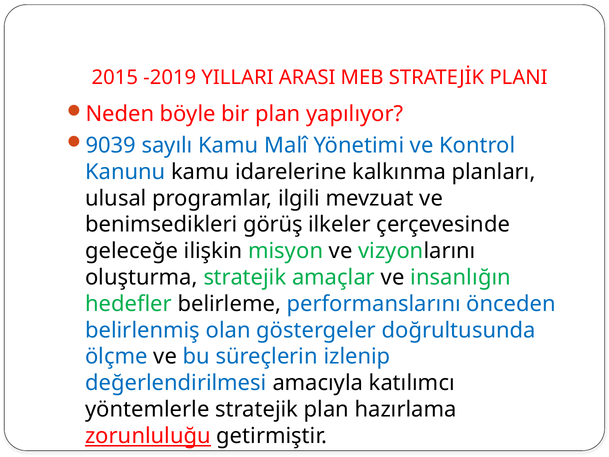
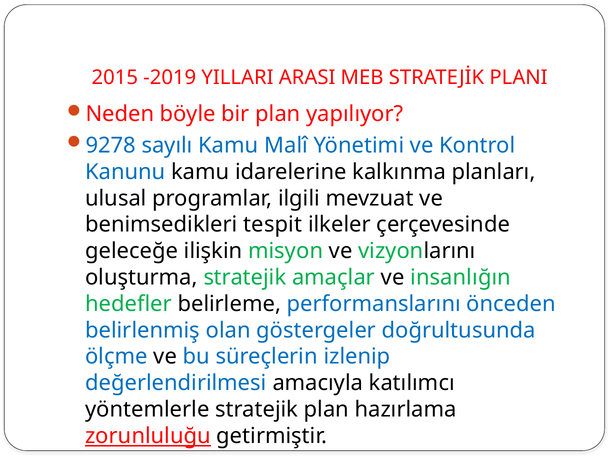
9039: 9039 -> 9278
görüş: görüş -> tespit
